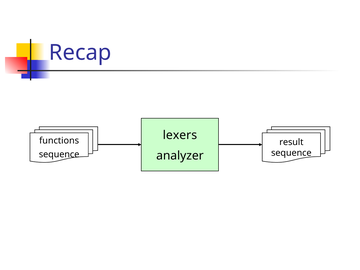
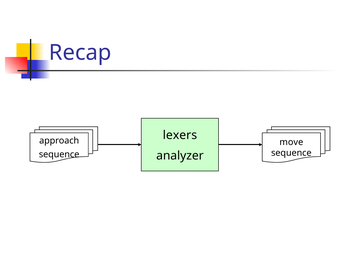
functions: functions -> approach
result: result -> move
